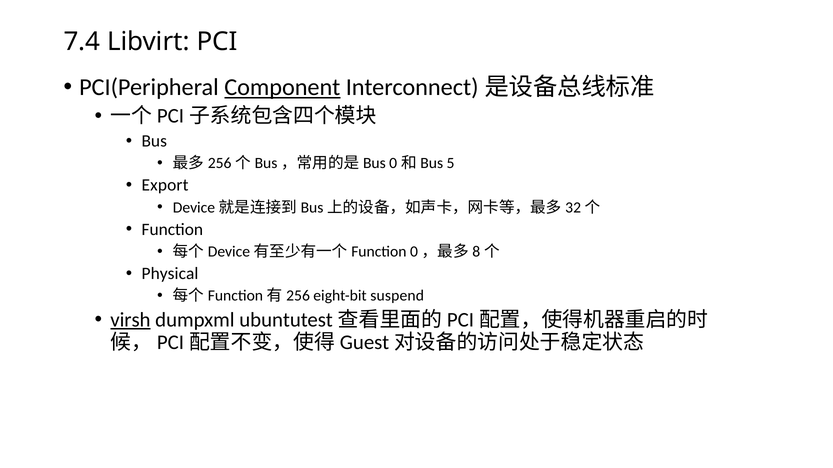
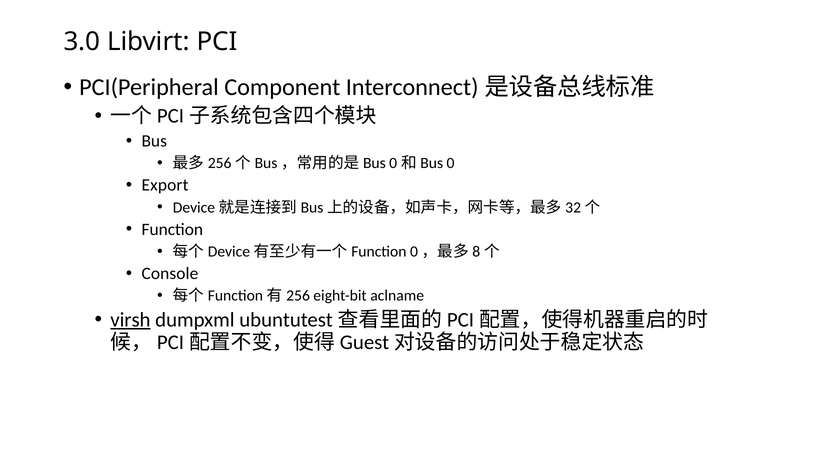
7.4: 7.4 -> 3.0
Component underline: present -> none
5: 5 -> 0
Physical: Physical -> Console
suspend: suspend -> aclname
